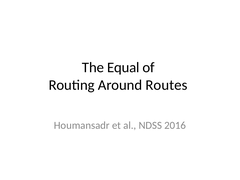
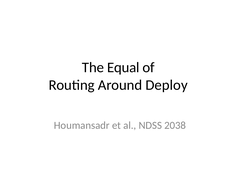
Routes: Routes -> Deploy
2016: 2016 -> 2038
